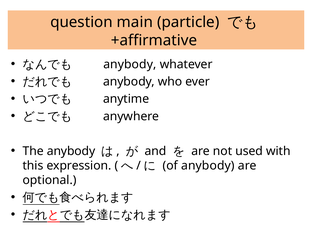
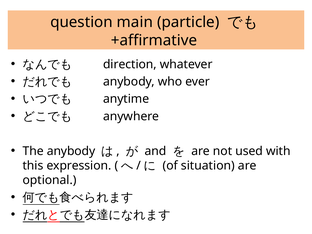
anybody at (130, 64): anybody -> direction
of anybody: anybody -> situation
